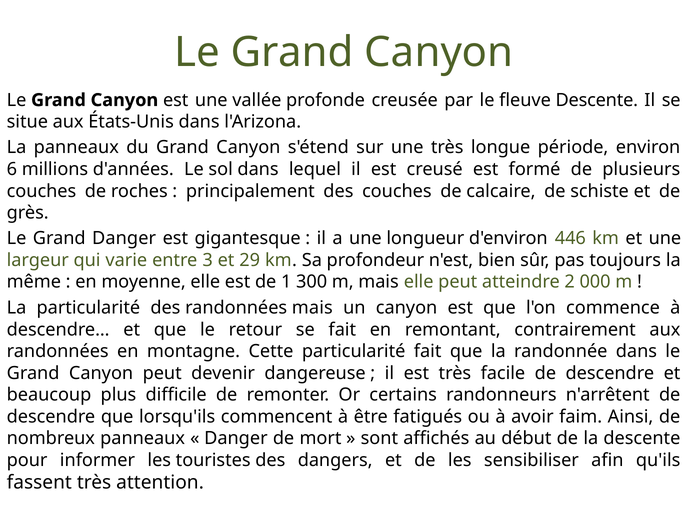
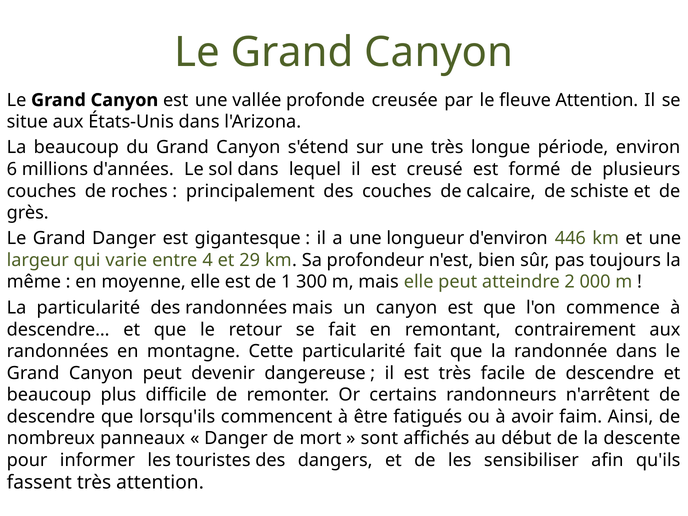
fleuve Descente: Descente -> Attention
La panneaux: panneaux -> beaucoup
3: 3 -> 4
